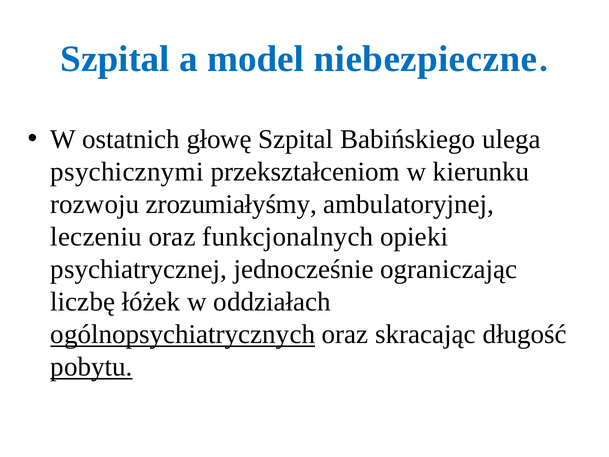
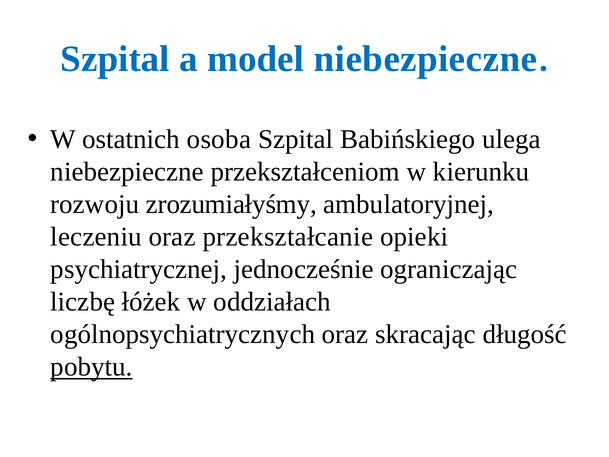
głowę: głowę -> osoba
psychicznymi at (127, 172): psychicznymi -> niebezpieczne
funkcjonalnych: funkcjonalnych -> przekształcanie
ogólnopsychiatrycznych underline: present -> none
